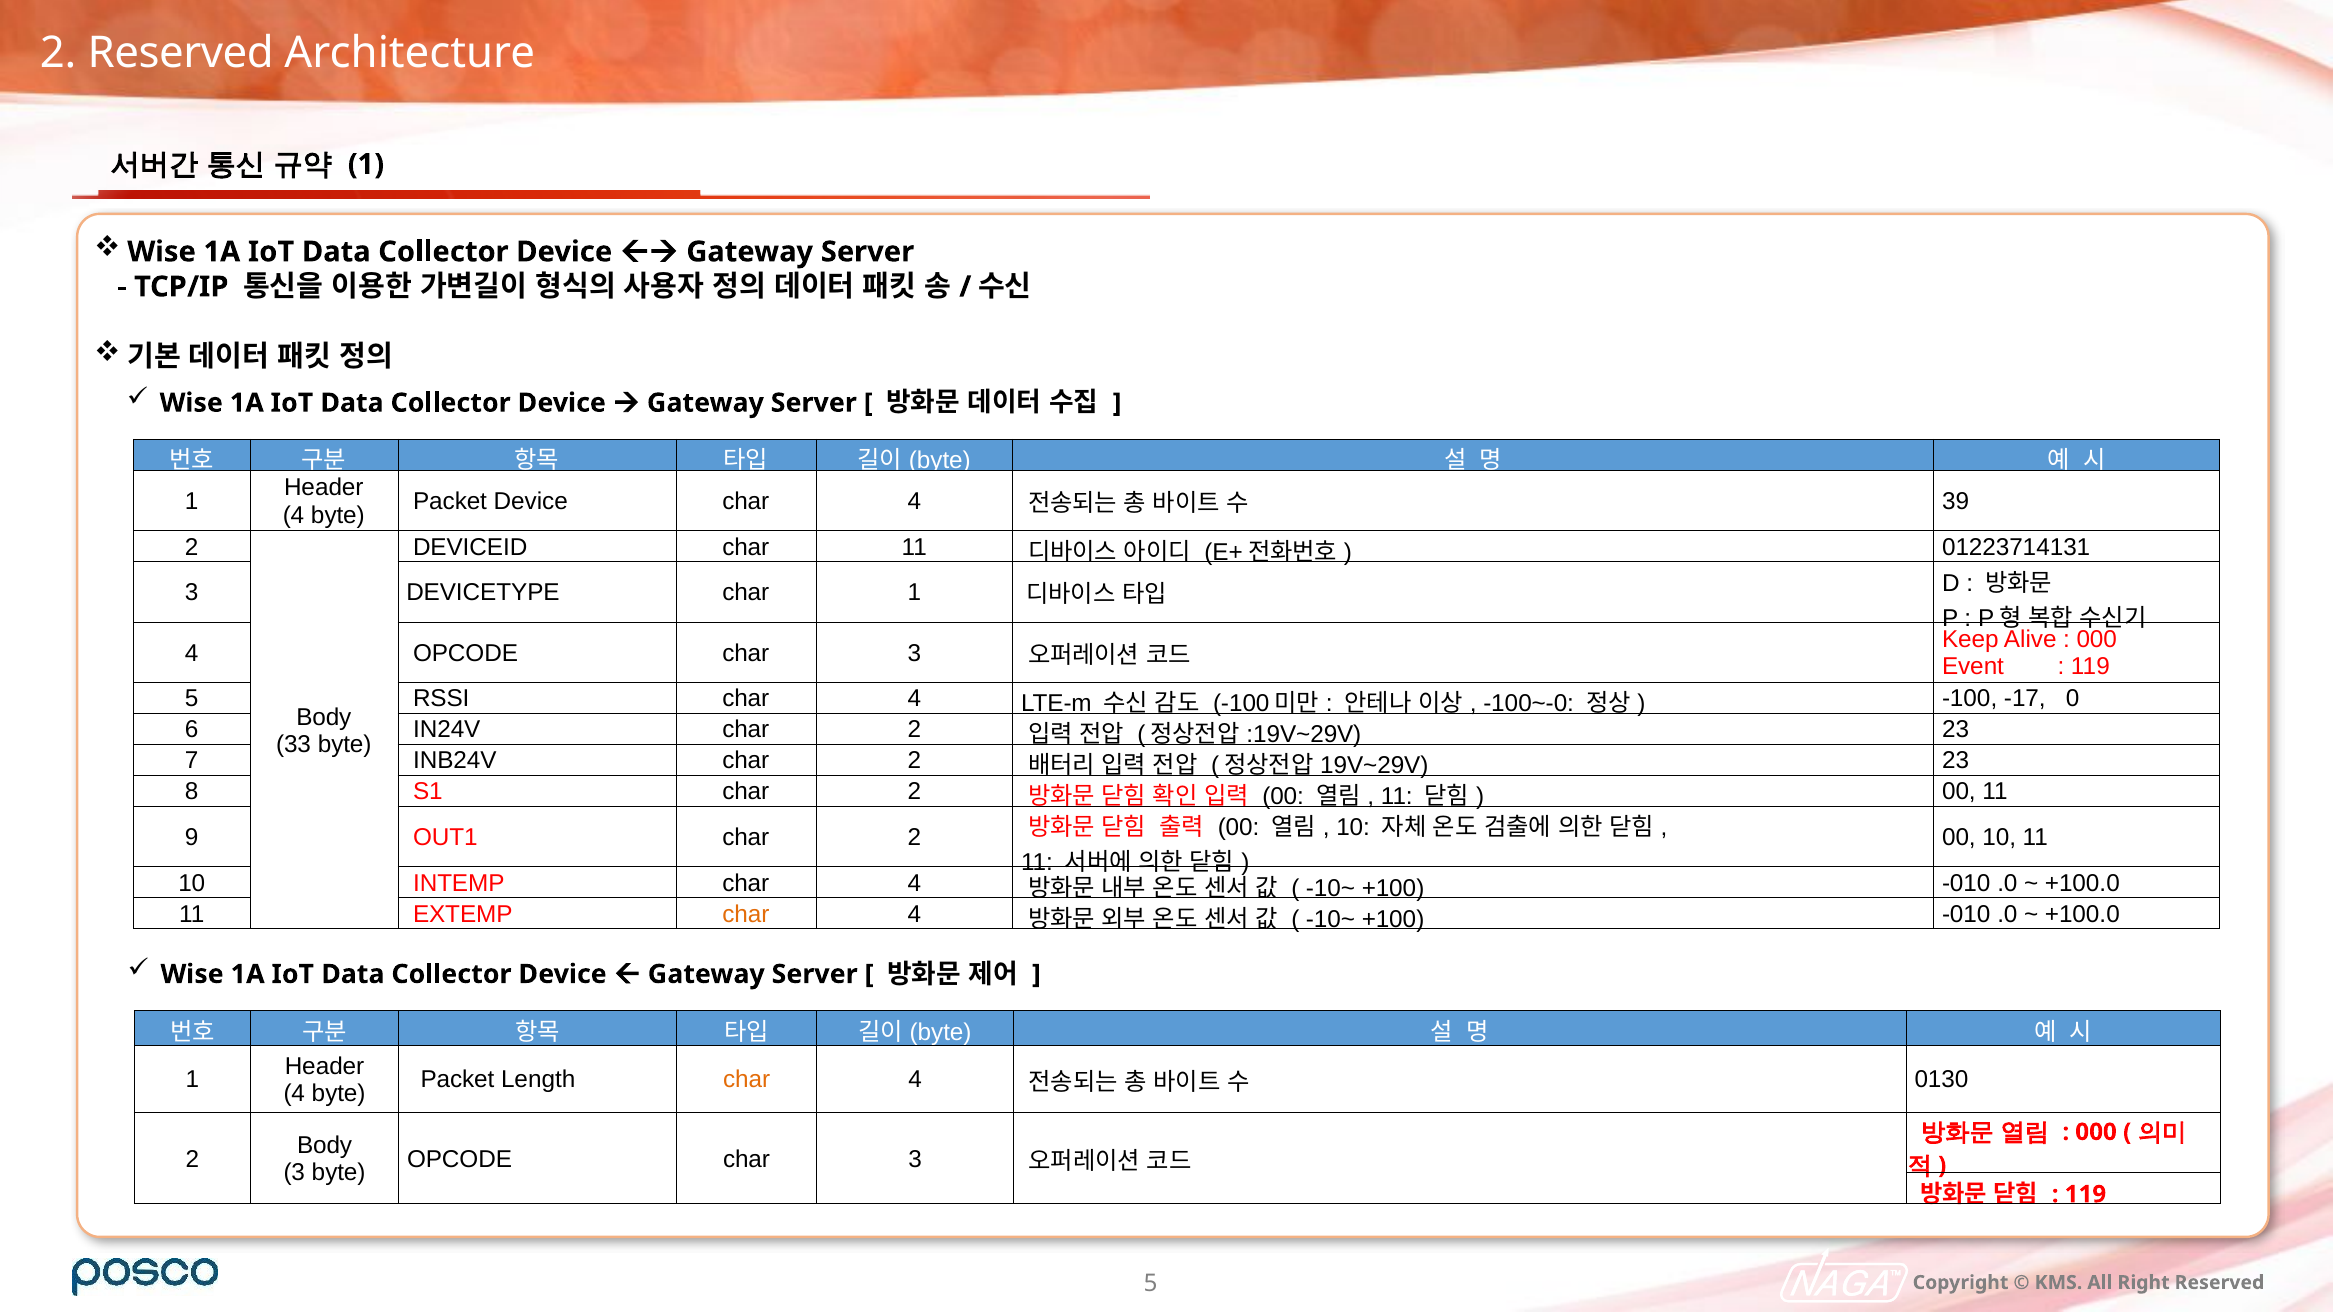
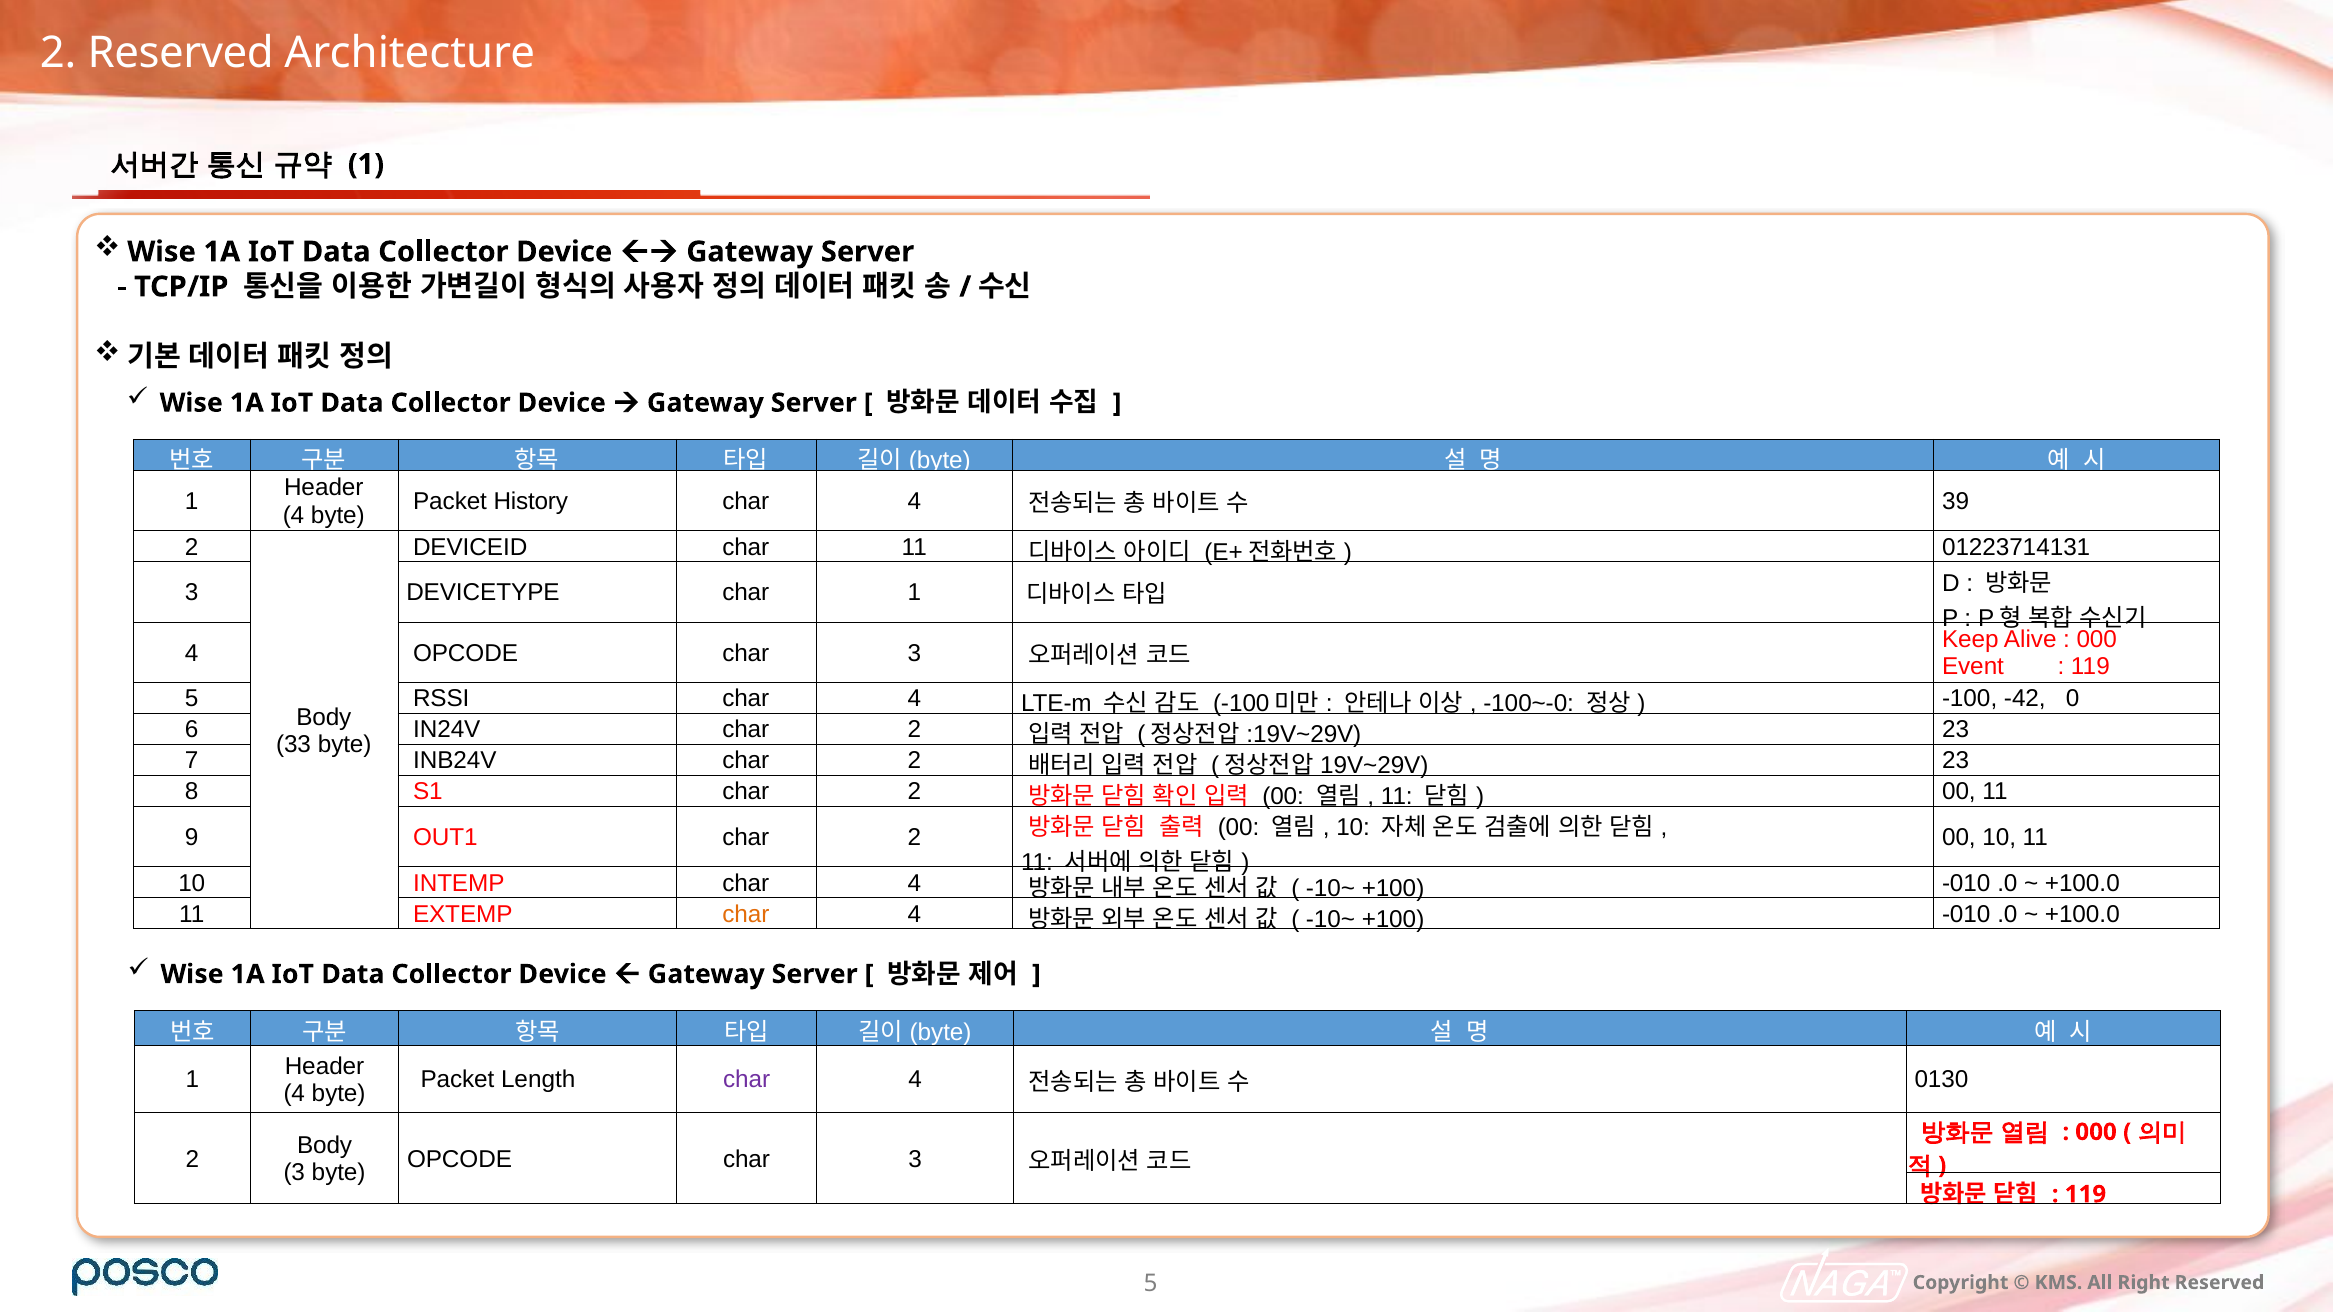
Packet Device: Device -> History
-17: -17 -> -42
char at (747, 1080) colour: orange -> purple
